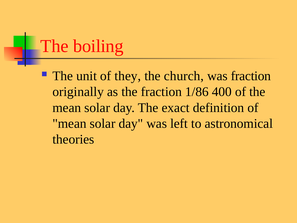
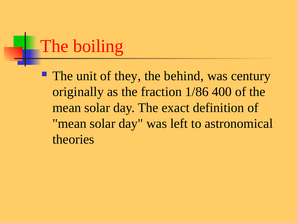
church: church -> behind
was fraction: fraction -> century
